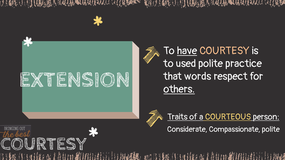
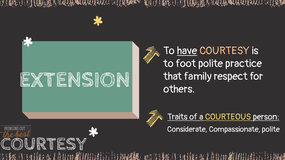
used: used -> foot
words: words -> family
others underline: present -> none
